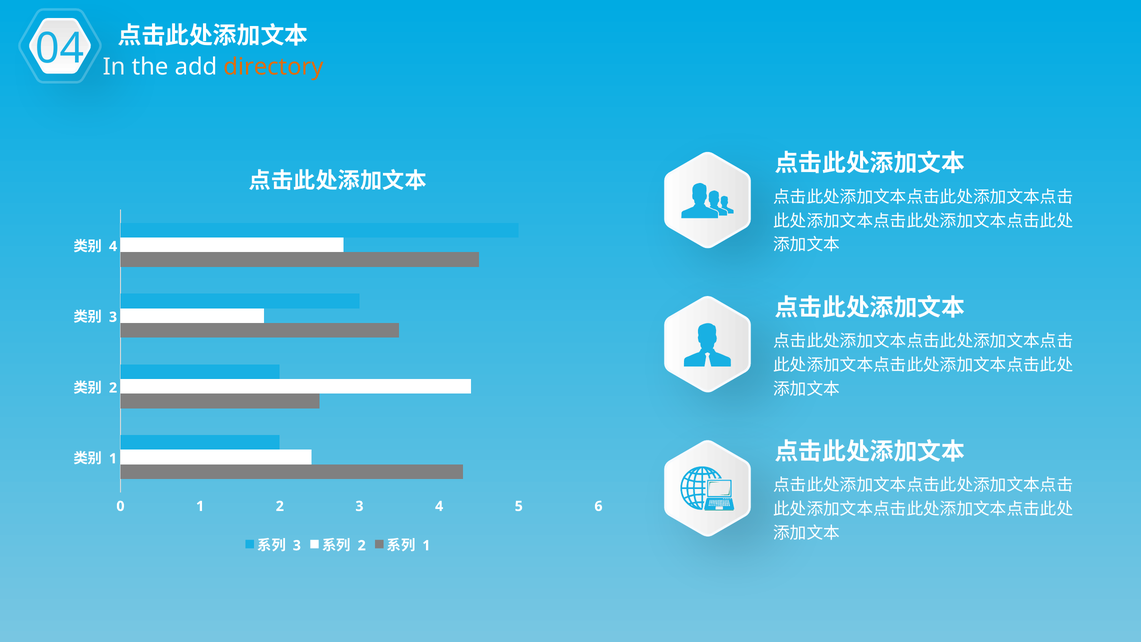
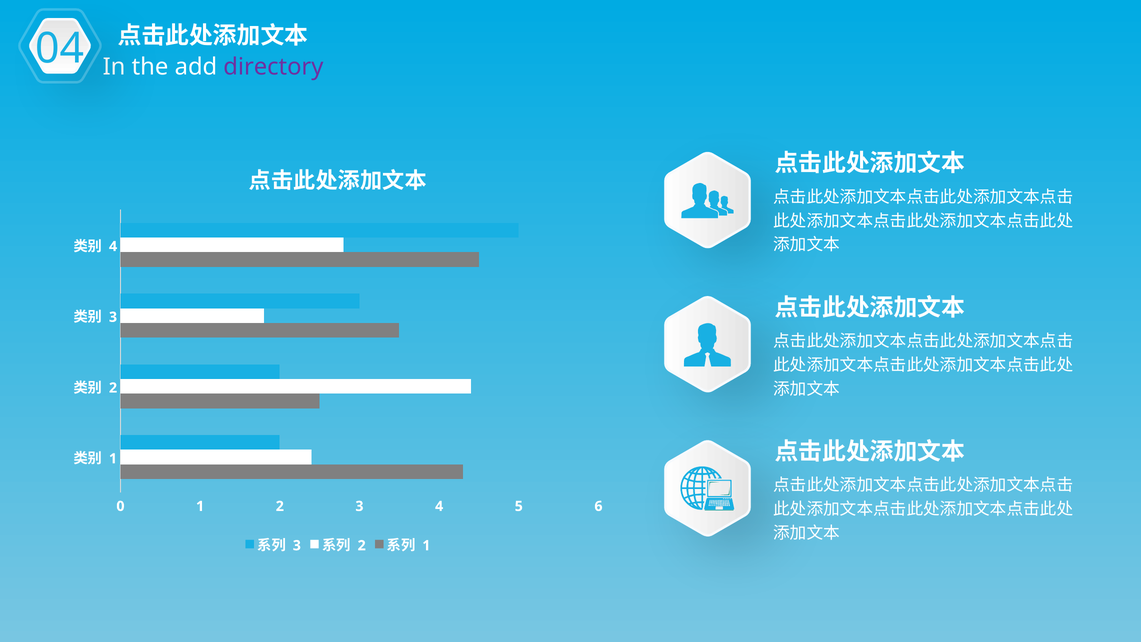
directory colour: orange -> purple
